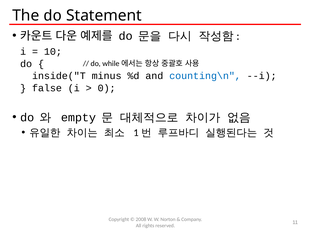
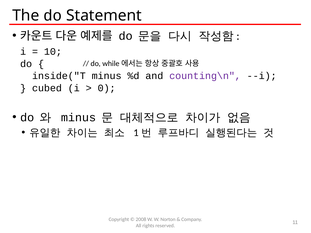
counting\n colour: blue -> purple
false: false -> cubed
empty at (78, 118): empty -> minus
